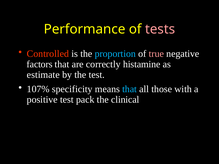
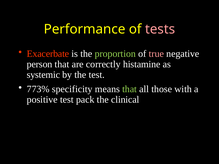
Controlled: Controlled -> Exacerbate
proportion colour: light blue -> light green
factors: factors -> person
estimate: estimate -> systemic
107%: 107% -> 773%
that at (130, 89) colour: light blue -> light green
